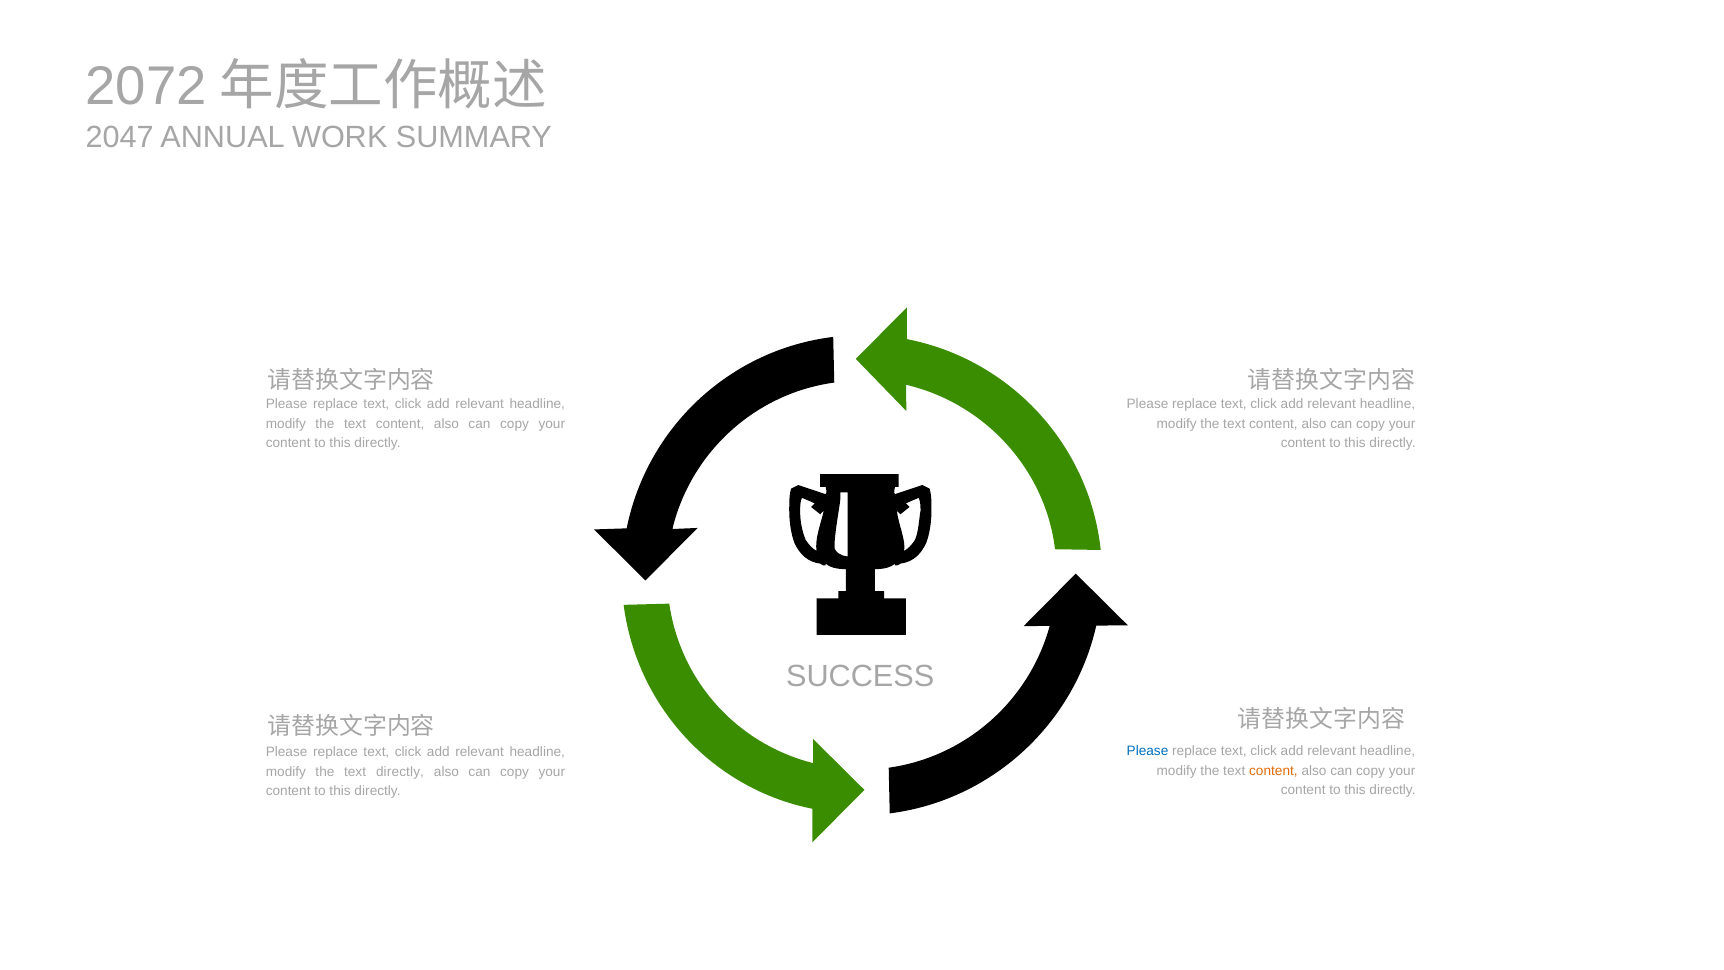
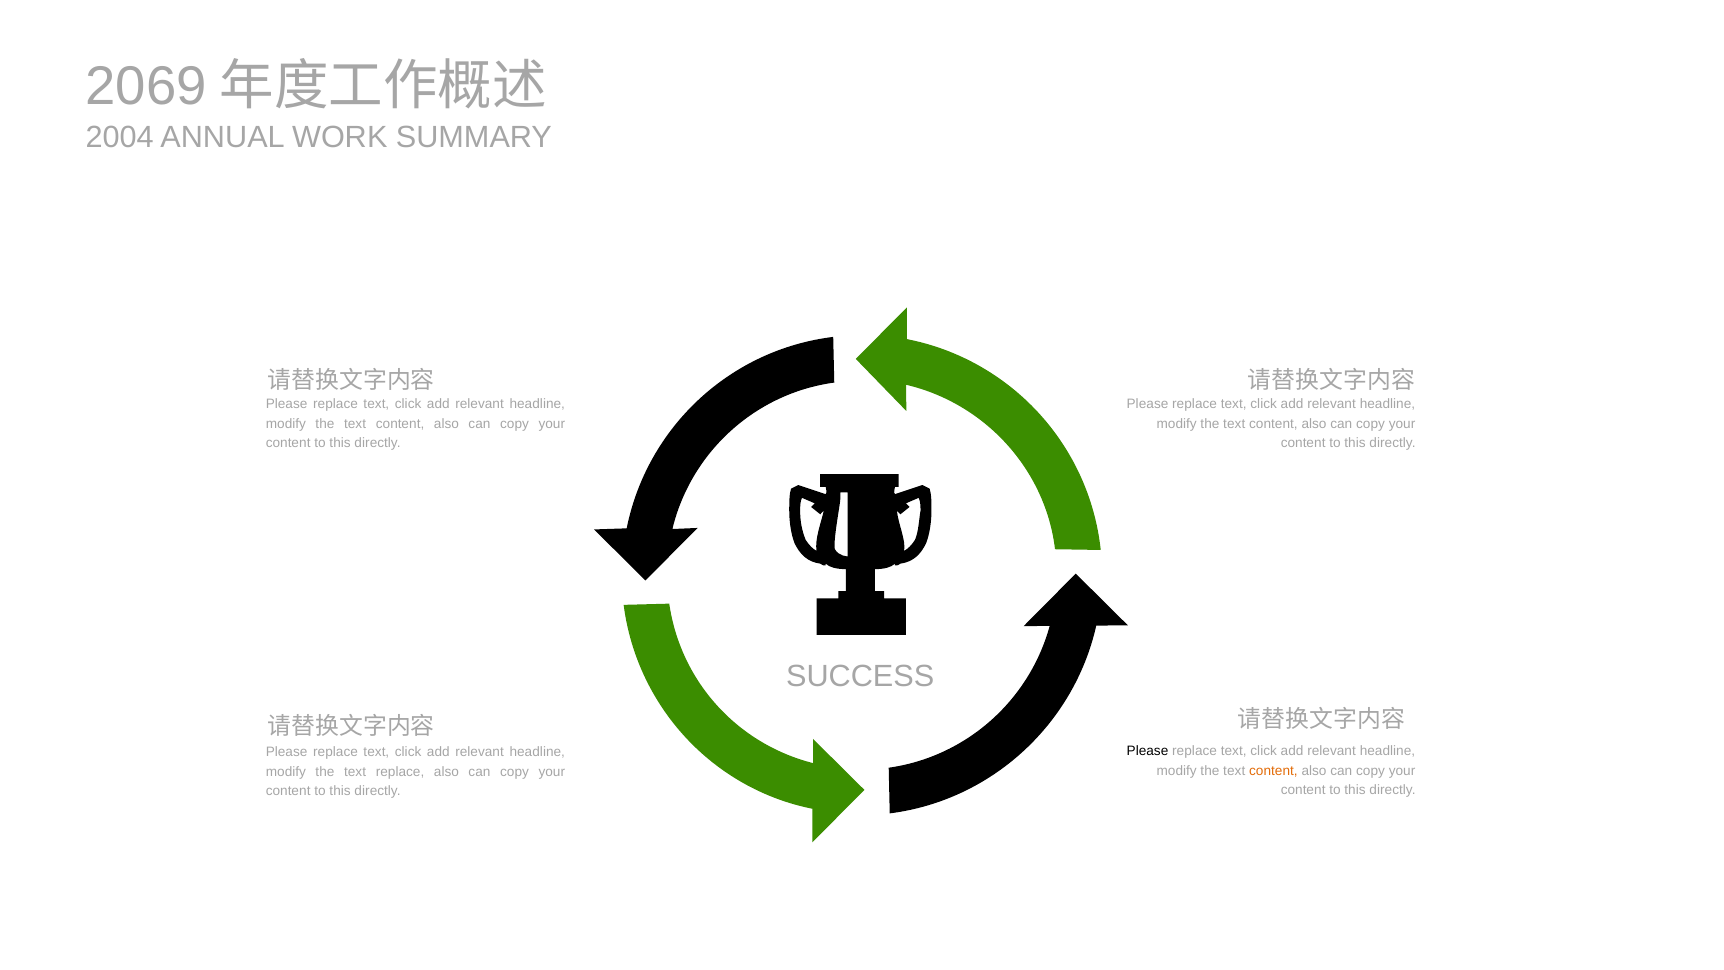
2072: 2072 -> 2069
2047: 2047 -> 2004
Please at (1148, 751) colour: blue -> black
text directly: directly -> replace
